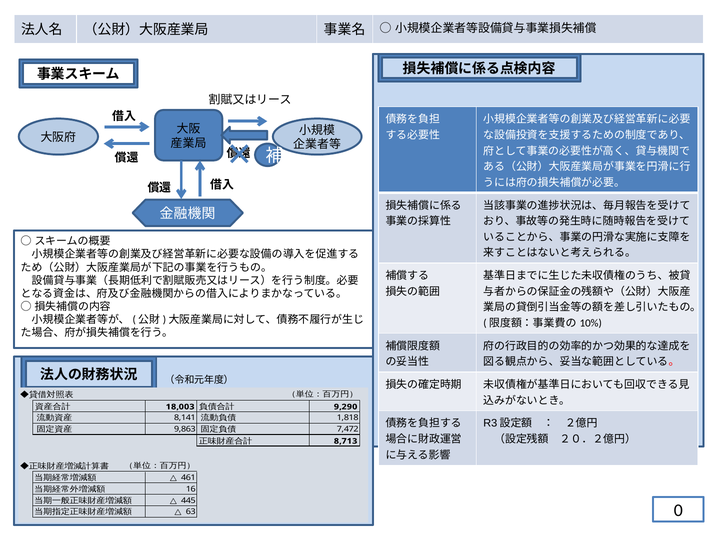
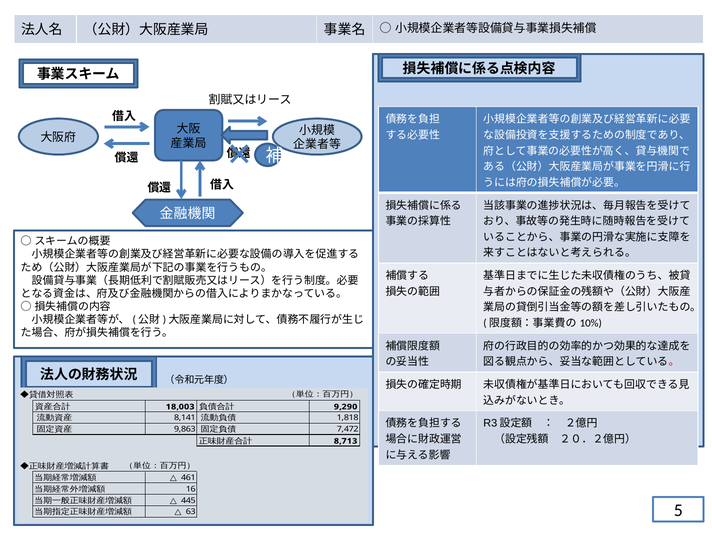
0: 0 -> 5
